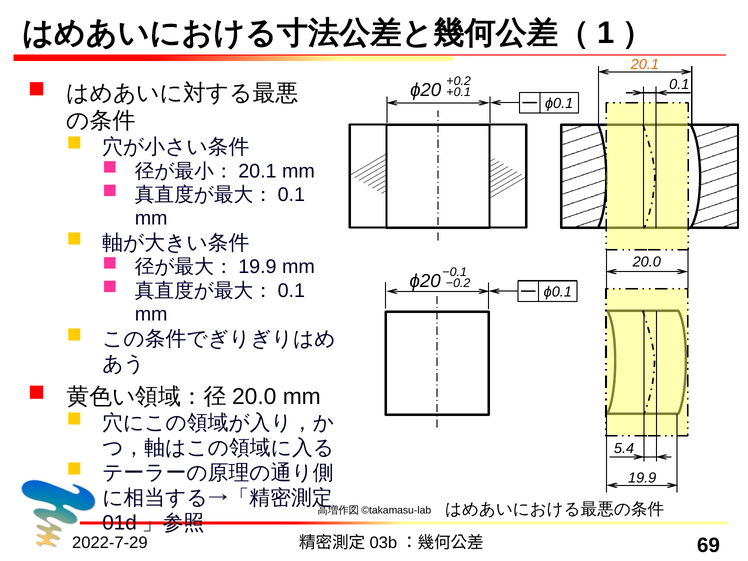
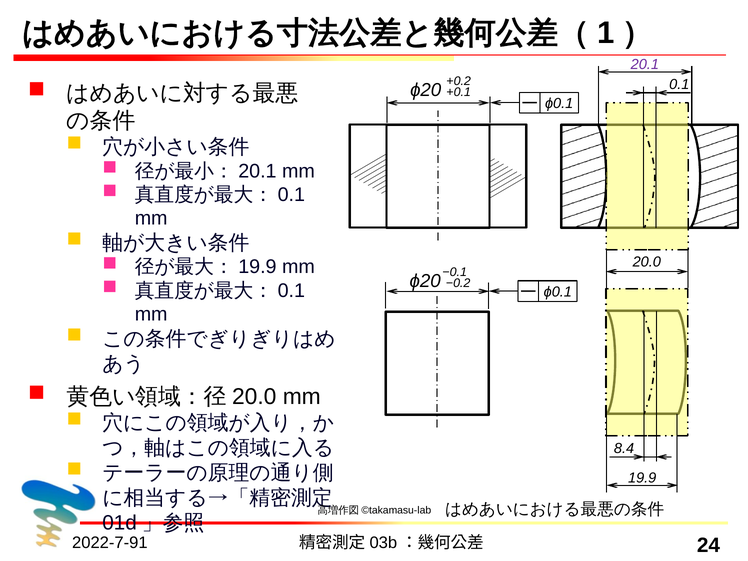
20.1 colour: orange -> purple
5.4: 5.4 -> 8.4
2022-7-29: 2022-7-29 -> 2022-7-91
69: 69 -> 24
